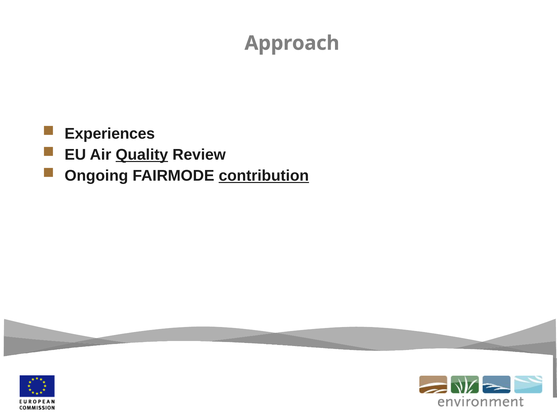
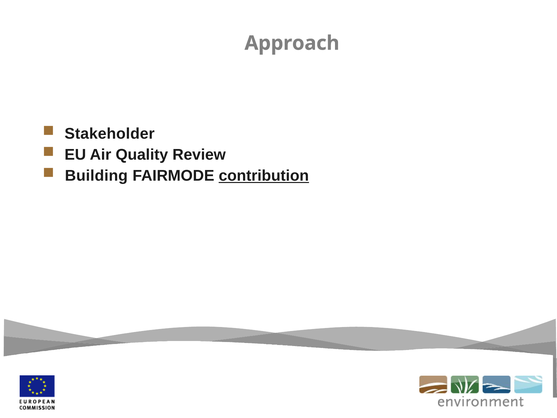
Experiences: Experiences -> Stakeholder
Quality underline: present -> none
Ongoing: Ongoing -> Building
